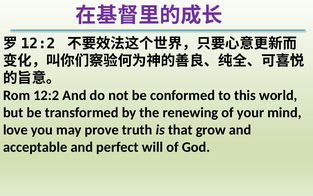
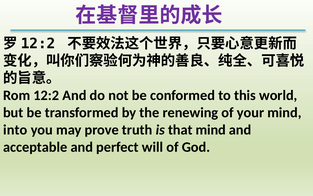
love: love -> into
that grow: grow -> mind
